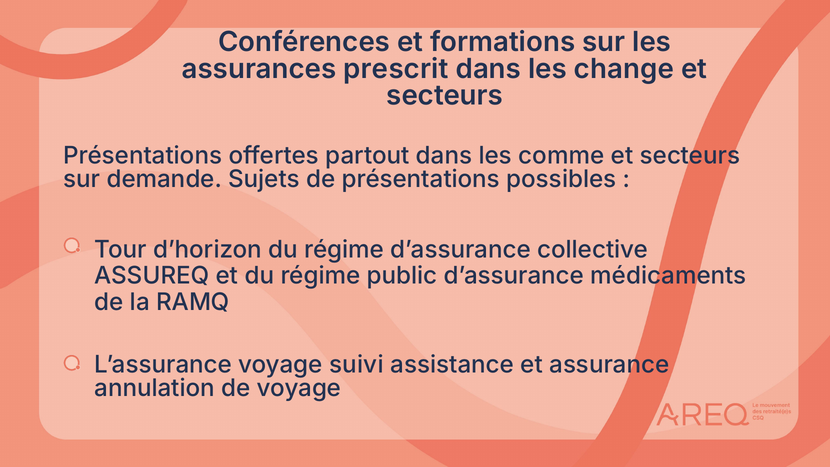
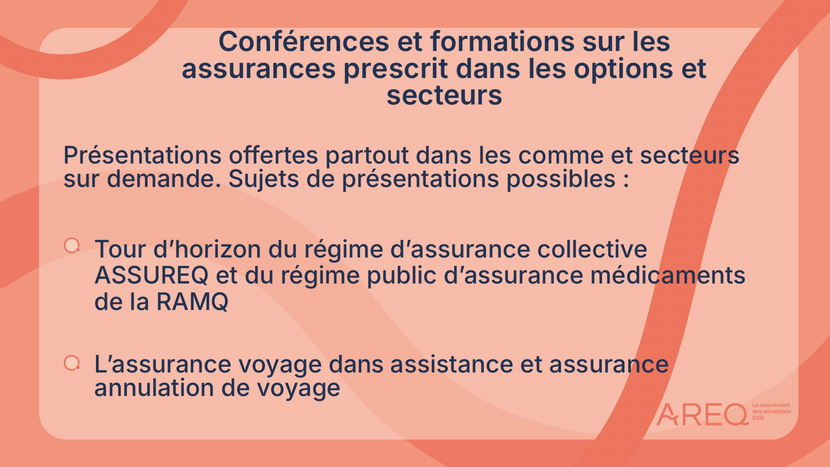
change: change -> options
voyage suivi: suivi -> dans
